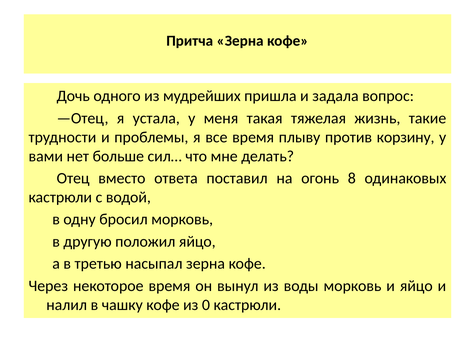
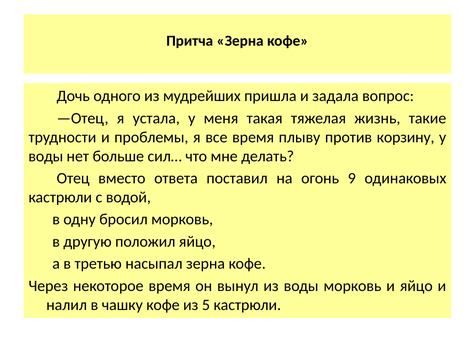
вами at (46, 156): вами -> воды
8: 8 -> 9
0: 0 -> 5
